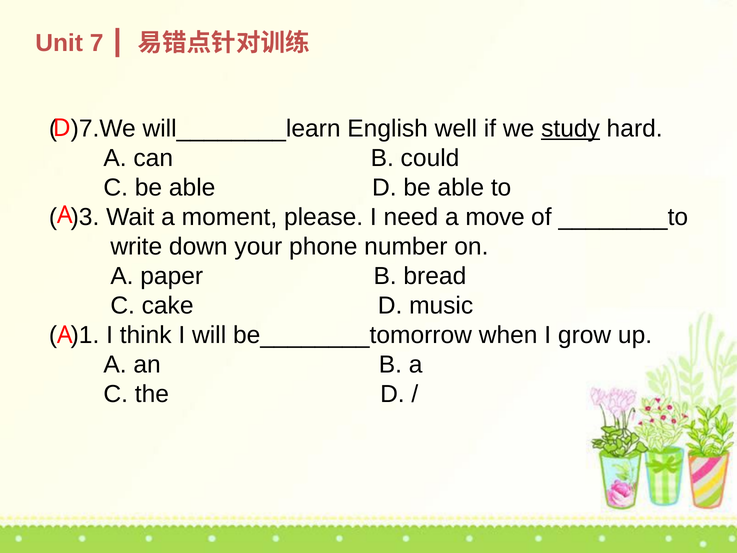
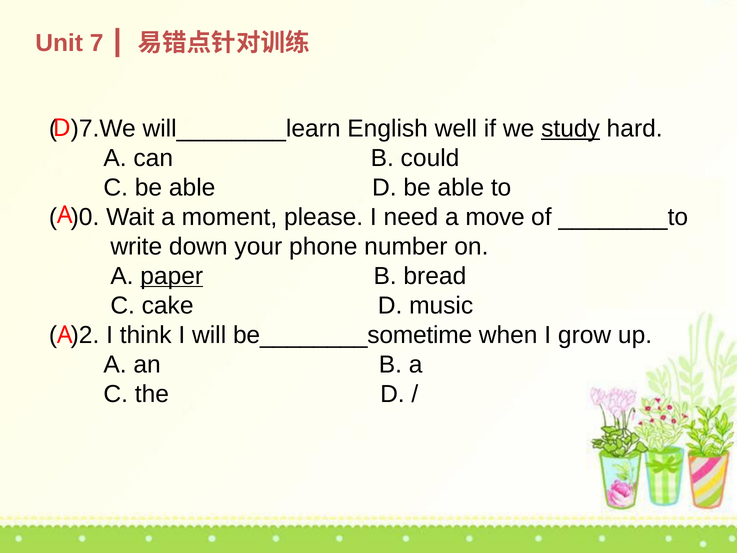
)3: )3 -> )0
paper underline: none -> present
)1: )1 -> )2
be________tomorrow: be________tomorrow -> be________sometime
